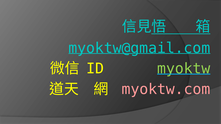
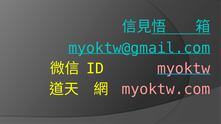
myoktw colour: light green -> pink
